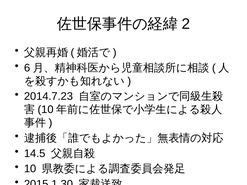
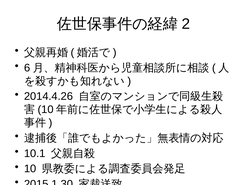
2014.7.23: 2014.7.23 -> 2014.4.26
14.5: 14.5 -> 10.1
